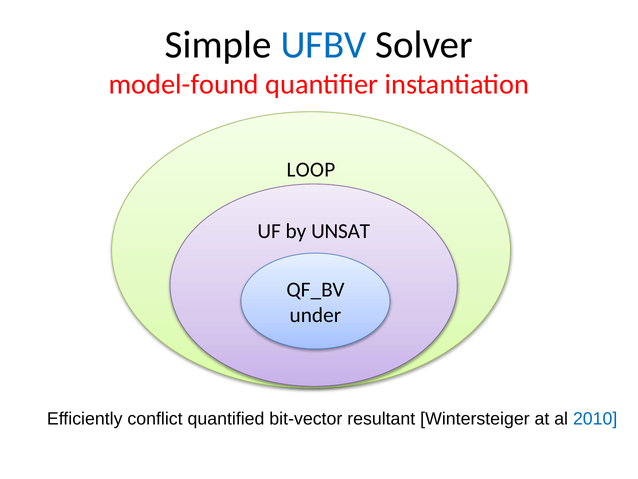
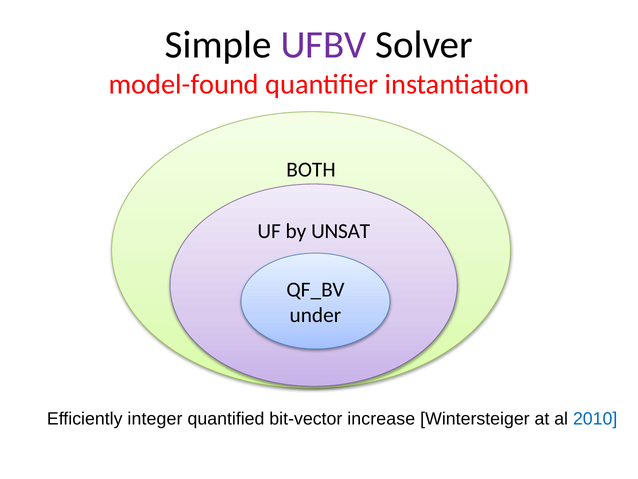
UFBV colour: blue -> purple
LOOP: LOOP -> BOTH
conflict: conflict -> integer
resultant: resultant -> increase
